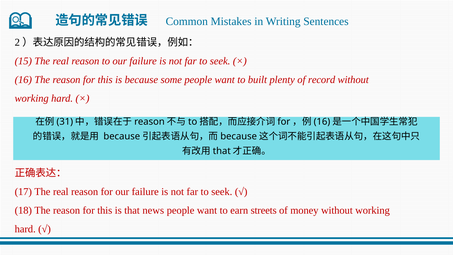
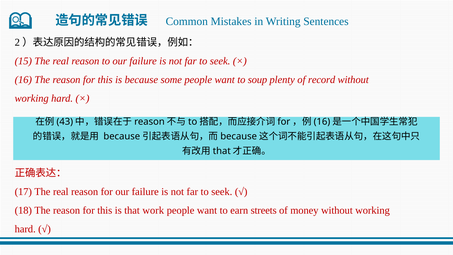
built: built -> soup
31: 31 -> 43
news: news -> work
